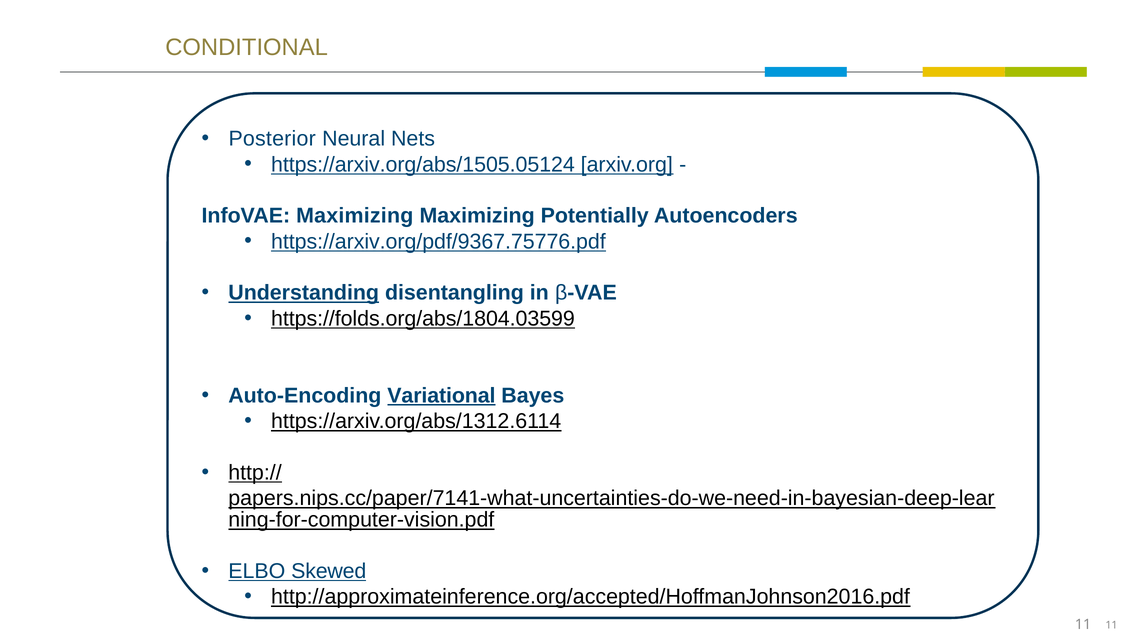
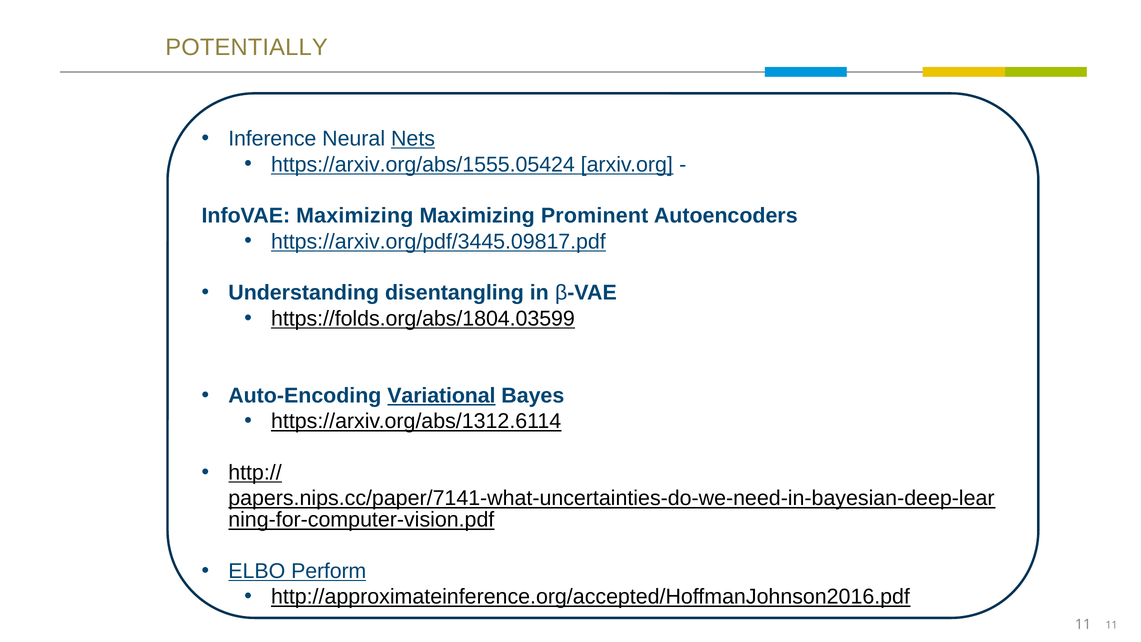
CONDITIONAL: CONDITIONAL -> POTENTIALLY
Posterior: Posterior -> Inference
Nets underline: none -> present
https://arxiv.org/abs/1505.05124: https://arxiv.org/abs/1505.05124 -> https://arxiv.org/abs/1555.05424
Potentially: Potentially -> Prominent
https://arxiv.org/pdf/9367.75776.pdf: https://arxiv.org/pdf/9367.75776.pdf -> https://arxiv.org/pdf/3445.09817.pdf
Understanding underline: present -> none
Skewed: Skewed -> Perform
